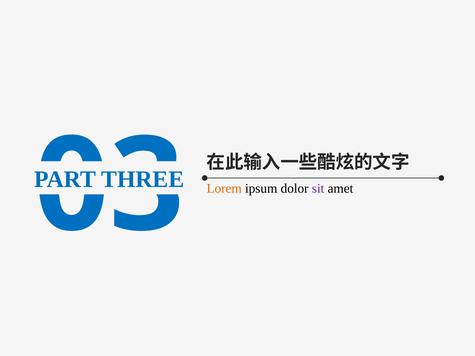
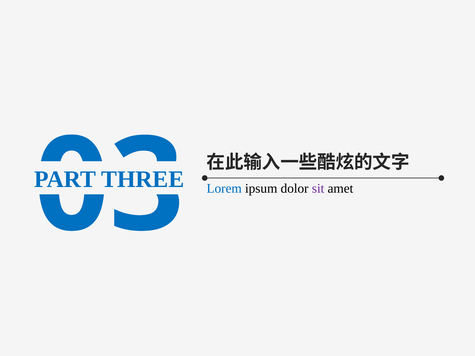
Lorem colour: orange -> blue
